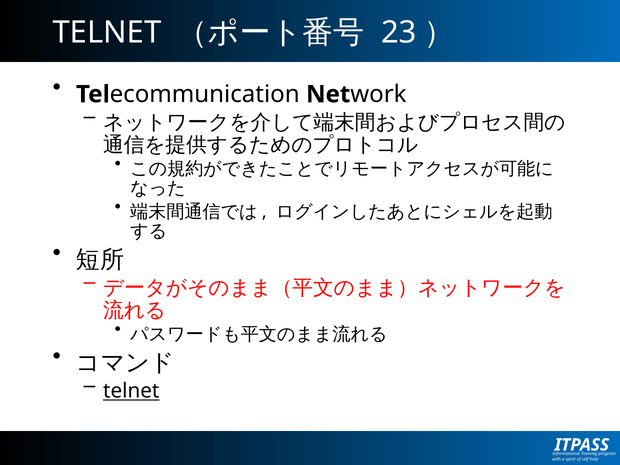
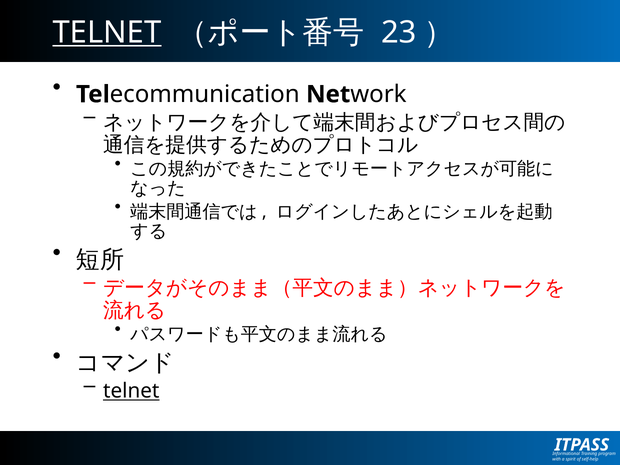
TELNET at (107, 32) underline: none -> present
